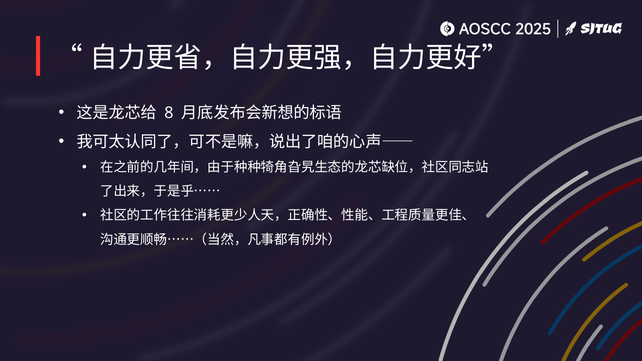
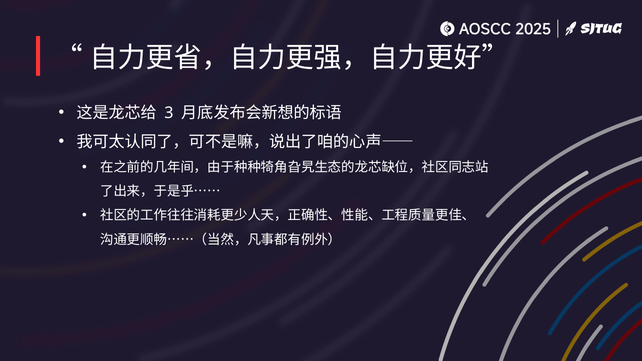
8: 8 -> 3
